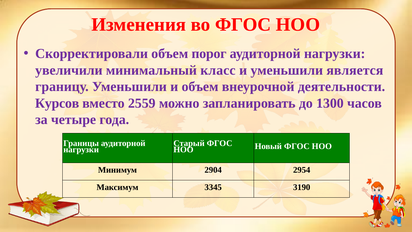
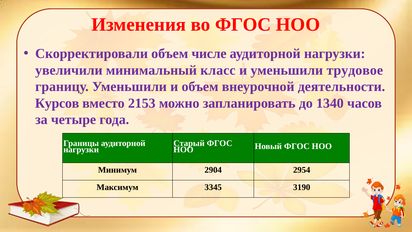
порог: порог -> числе
является: является -> трудовое
2559: 2559 -> 2153
1300: 1300 -> 1340
